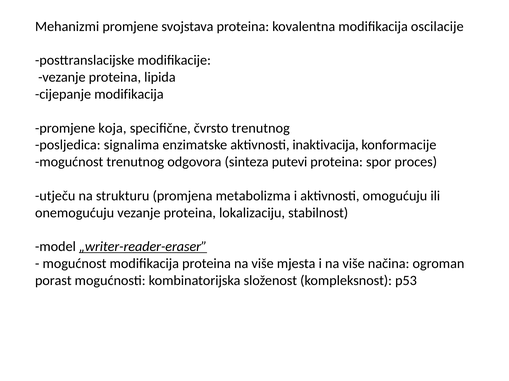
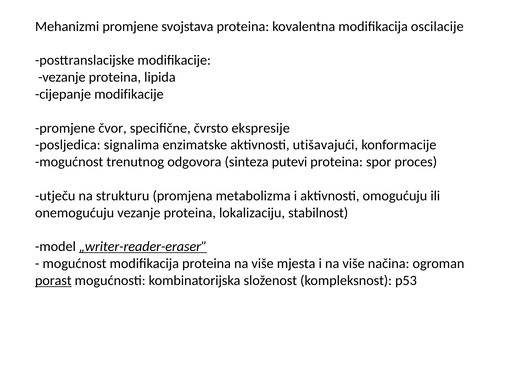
cijepanje modifikacija: modifikacija -> modifikacije
koja: koja -> čvor
čvrsto trenutnog: trenutnog -> ekspresije
inaktivacija: inaktivacija -> utišavajući
porast underline: none -> present
